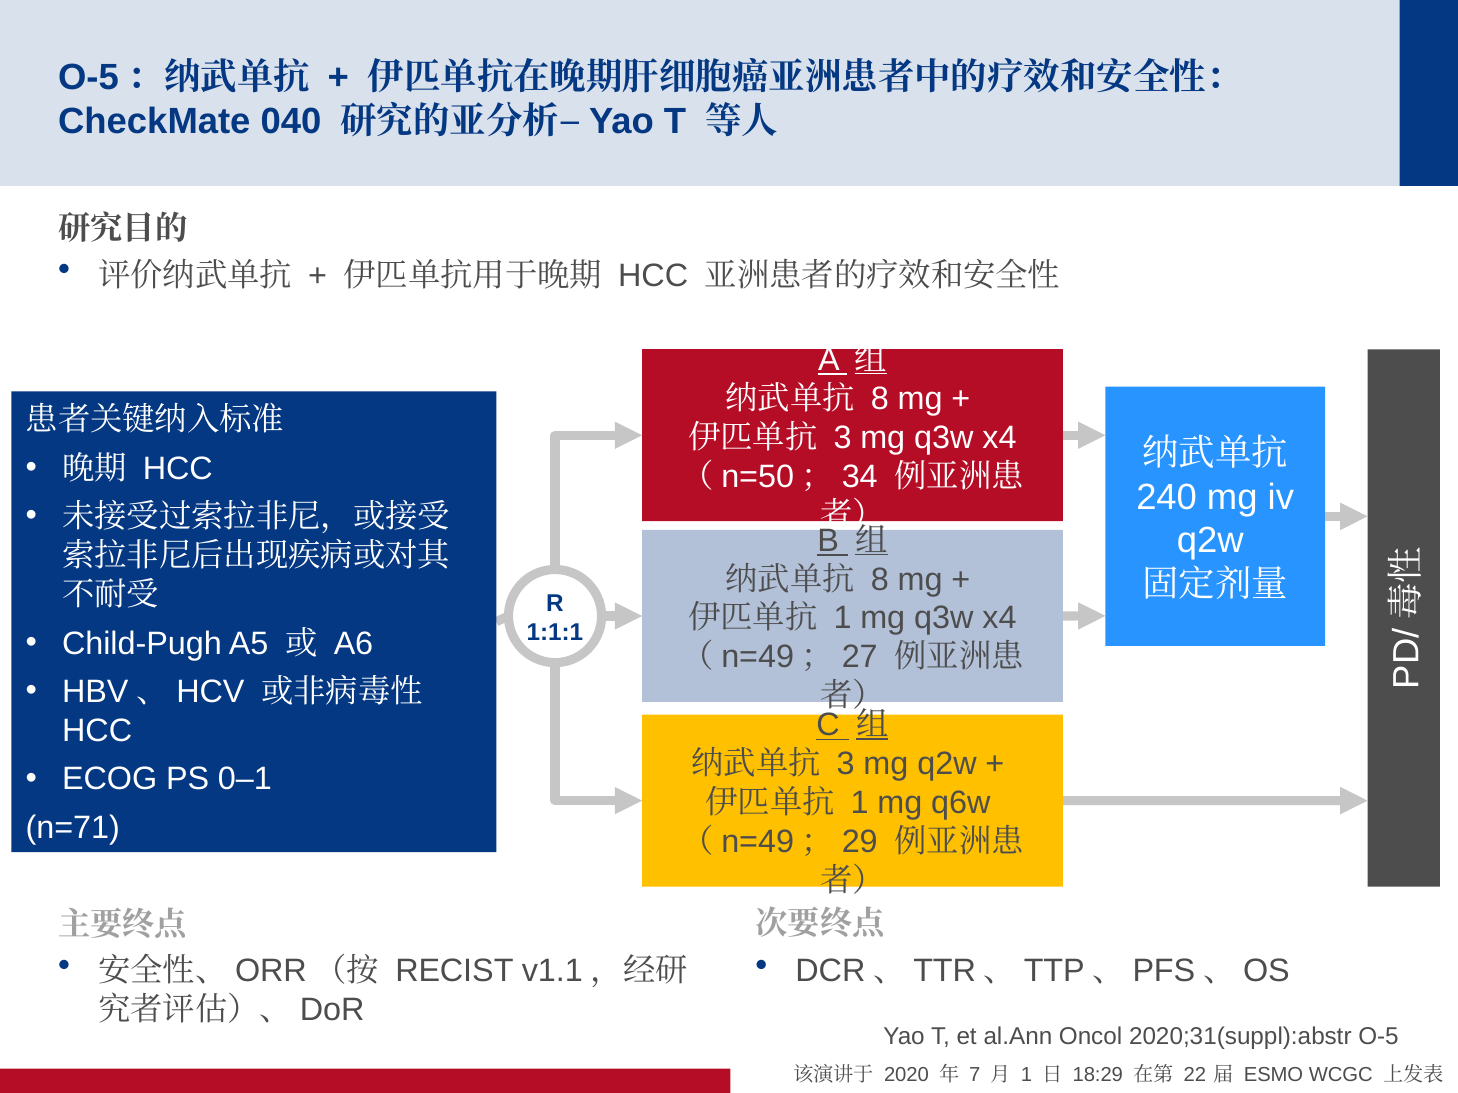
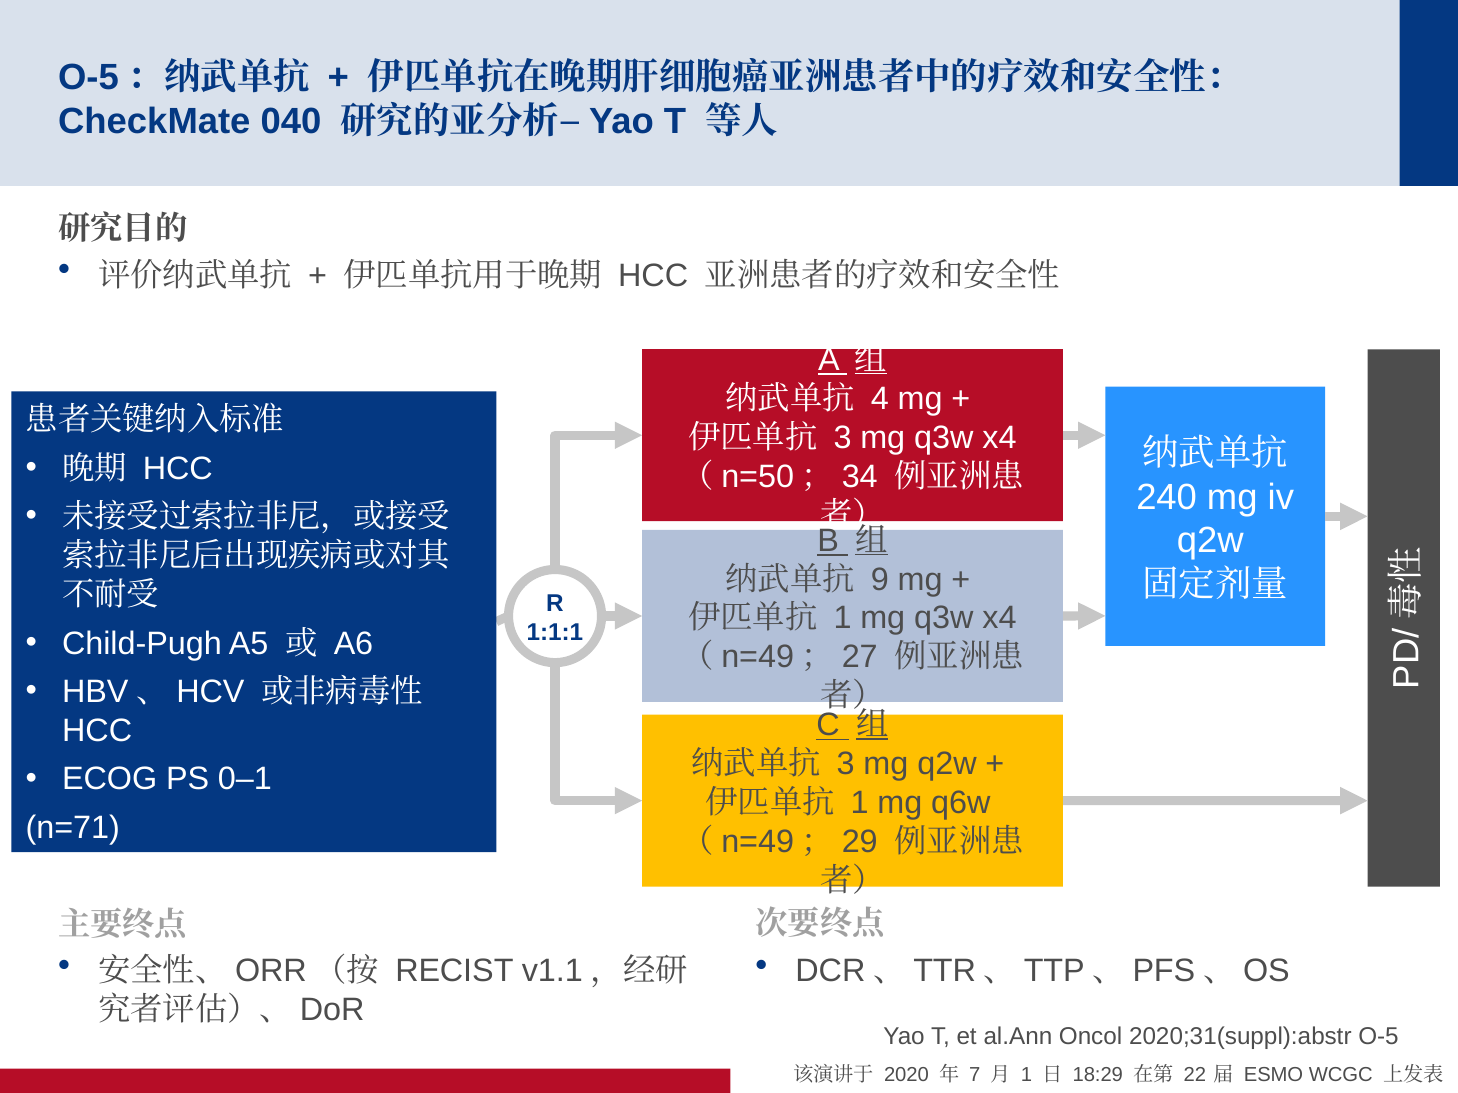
8 at (880, 399): 8 -> 4
8 at (880, 580): 8 -> 9
